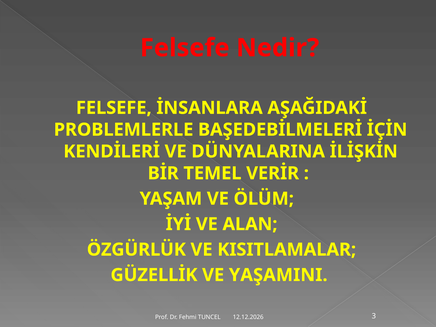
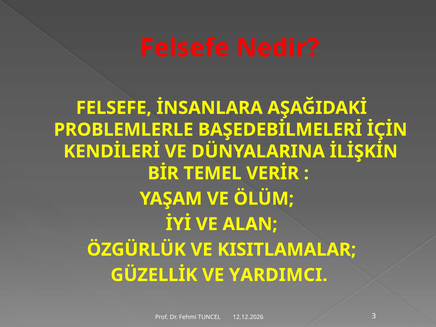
YAŞAMINI: YAŞAMINI -> YARDIMCI
